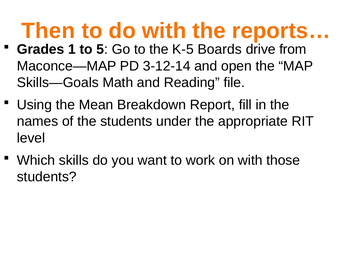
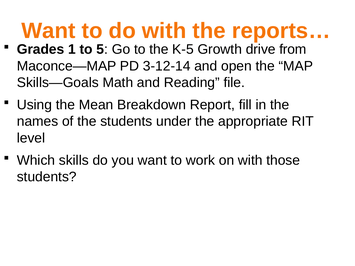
Then at (48, 31): Then -> Want
Boards: Boards -> Growth
